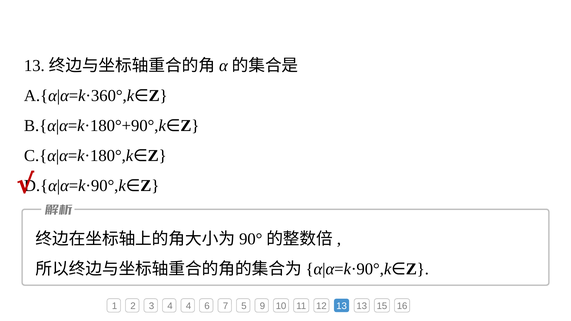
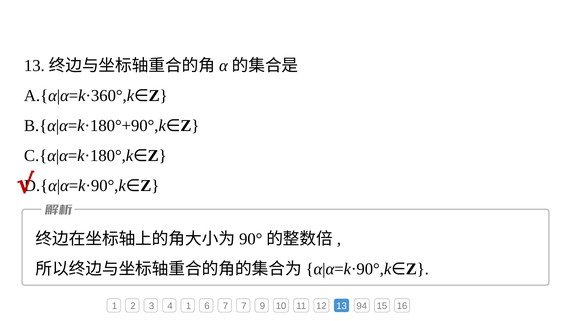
4 4: 4 -> 1
7 5: 5 -> 7
13 13: 13 -> 94
